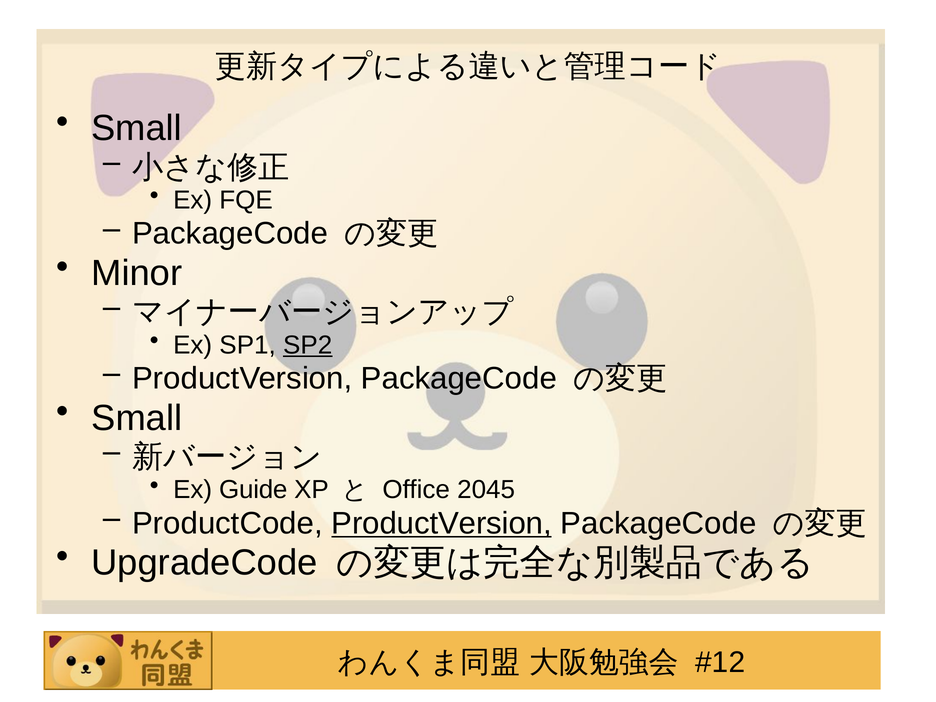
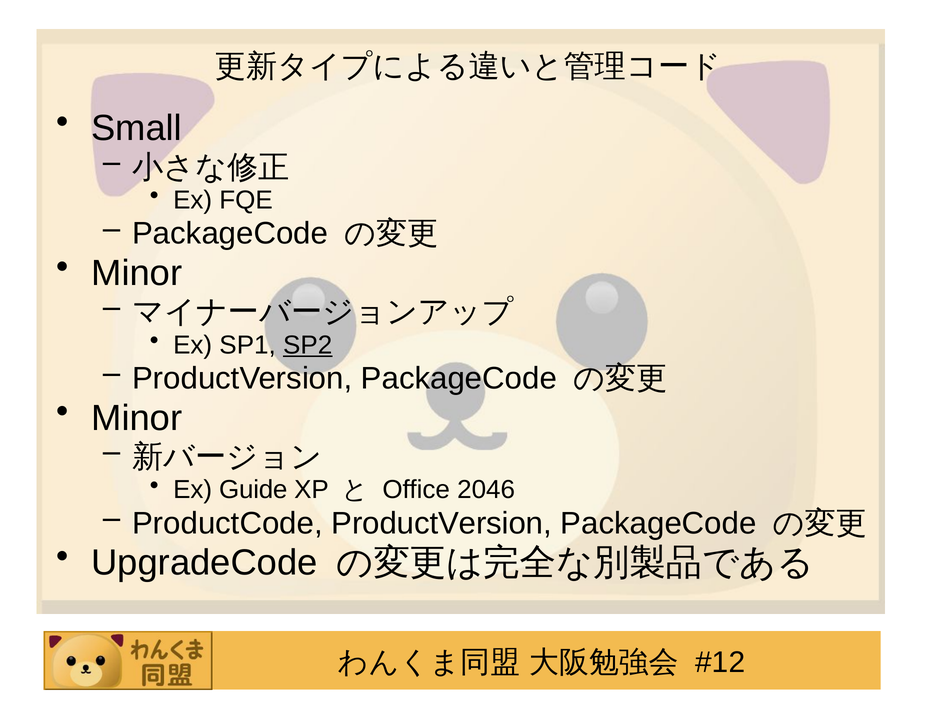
Small at (137, 418): Small -> Minor
2045: 2045 -> 2046
ProductVersion at (442, 523) underline: present -> none
